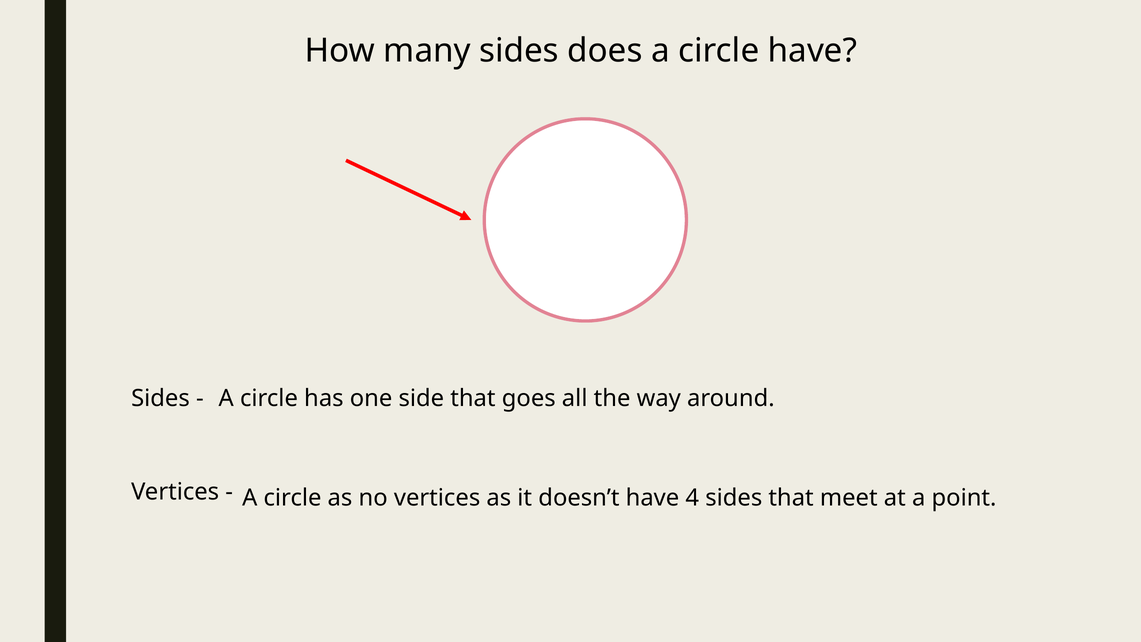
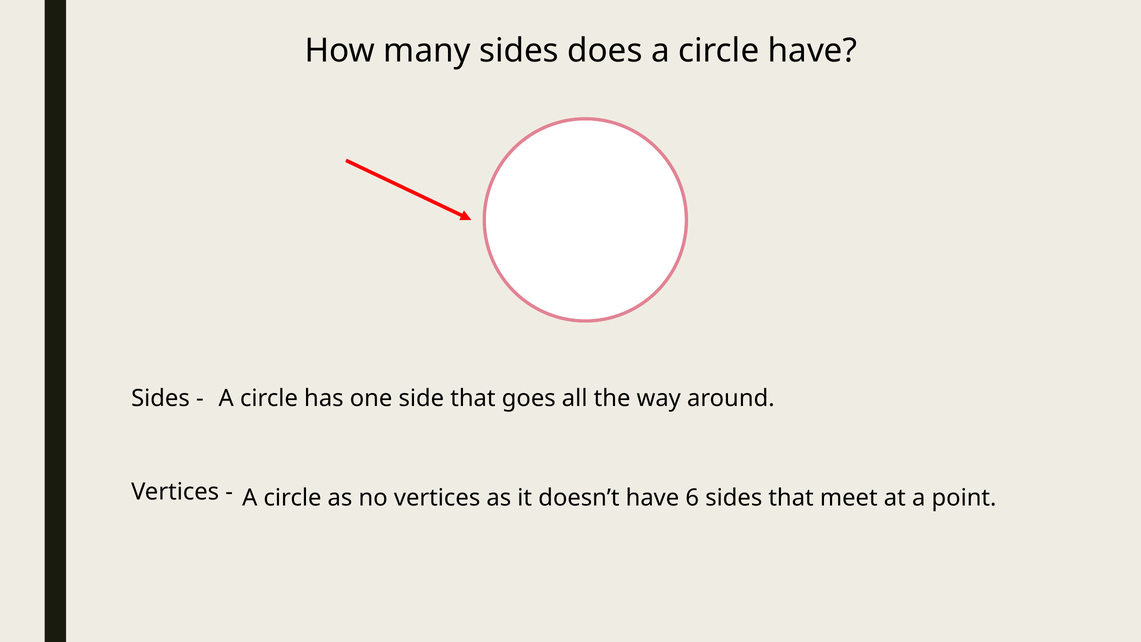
4: 4 -> 6
